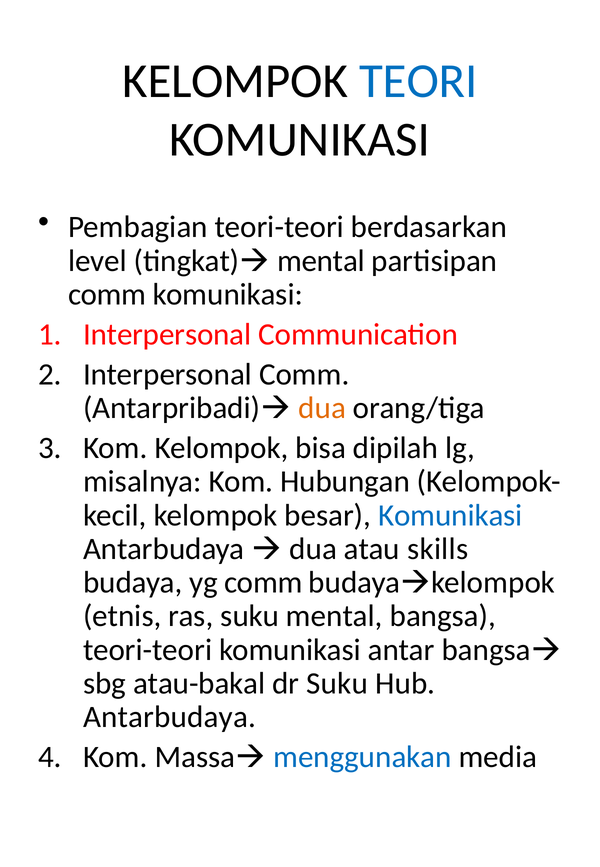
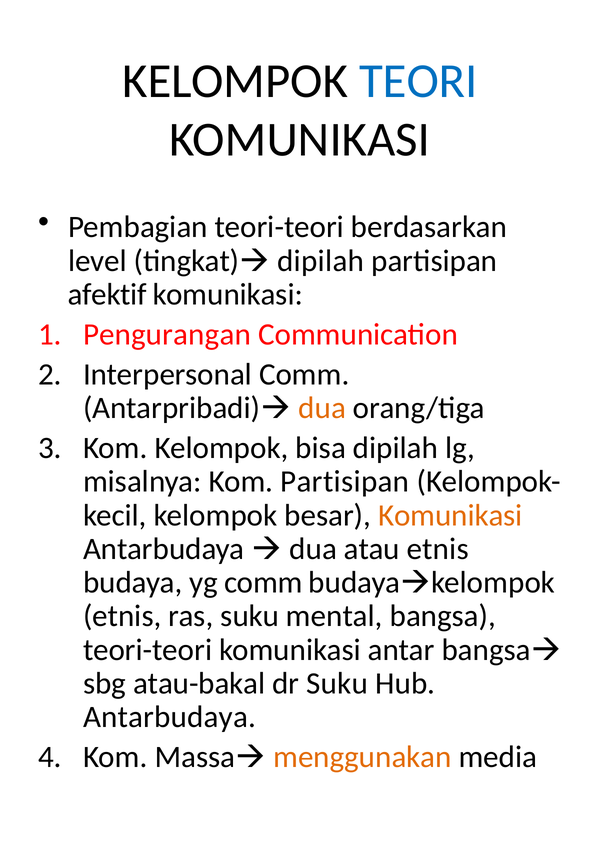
tingkat) mental: mental -> dipilah
comm at (107, 294): comm -> afektif
Interpersonal at (167, 334): Interpersonal -> Pengurangan
Kom Hubungan: Hubungan -> Partisipan
Komunikasi at (450, 515) colour: blue -> orange
atau skills: skills -> etnis
menggunakan colour: blue -> orange
